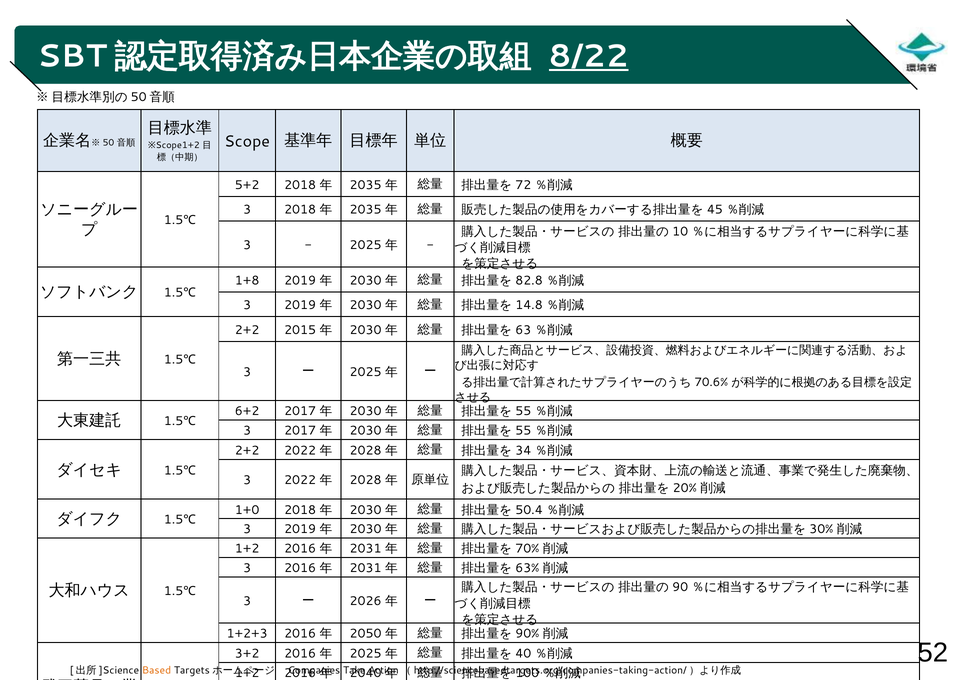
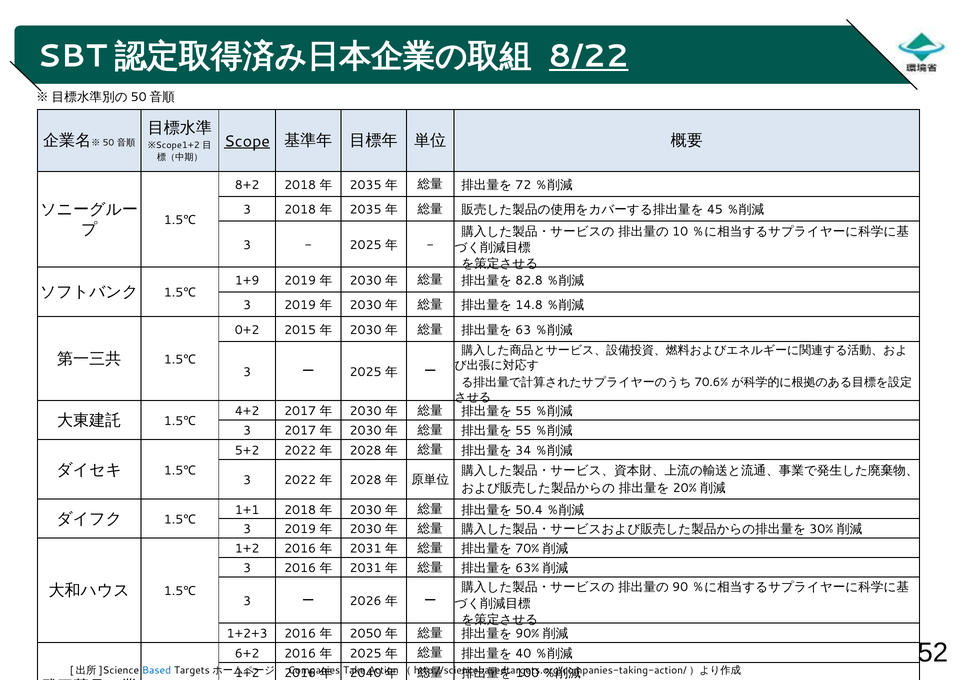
Scope underline: none -> present
5+2: 5+2 -> 8+2
1+8: 1+8 -> 1+9
2+2 at (247, 330): 2+2 -> 0+2
6+2: 6+2 -> 4+2
2+2 at (247, 451): 2+2 -> 5+2
1+0: 1+0 -> 1+1
3+2: 3+2 -> 6+2
Based colour: orange -> blue
